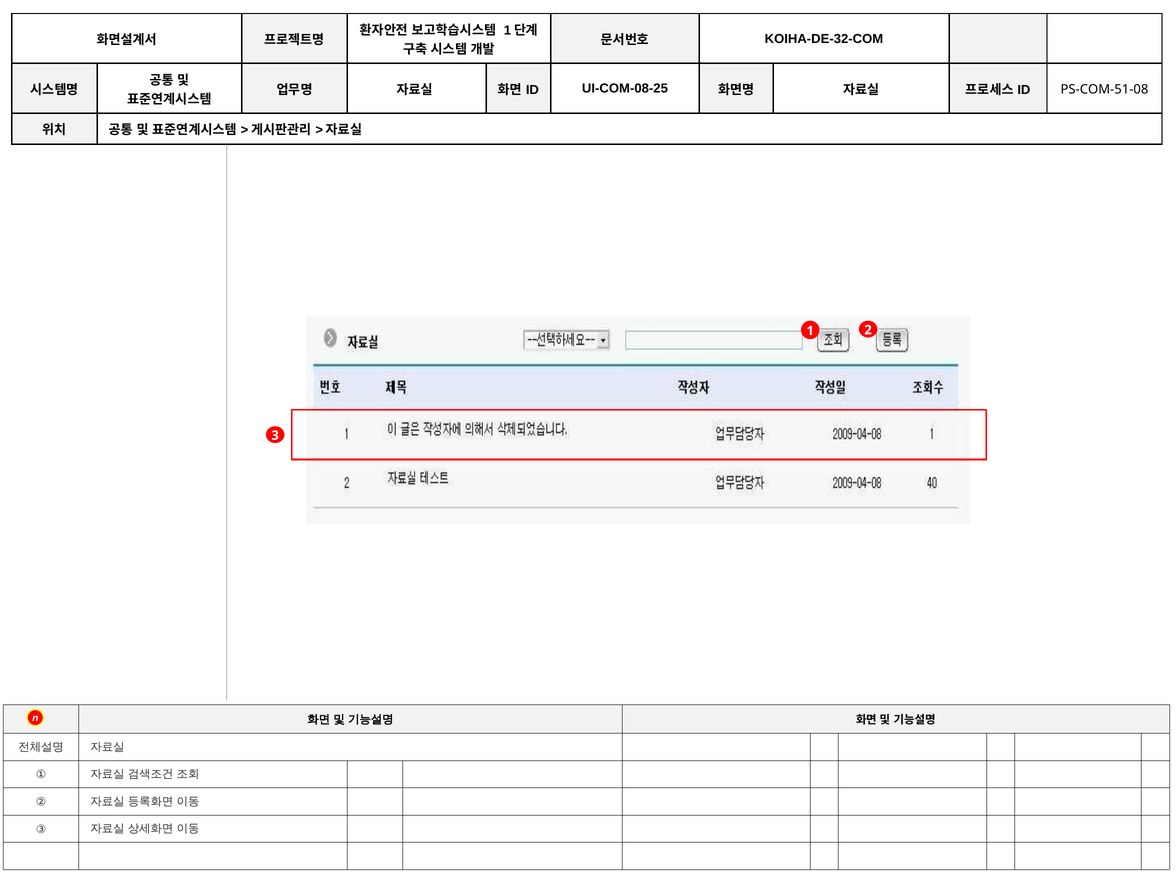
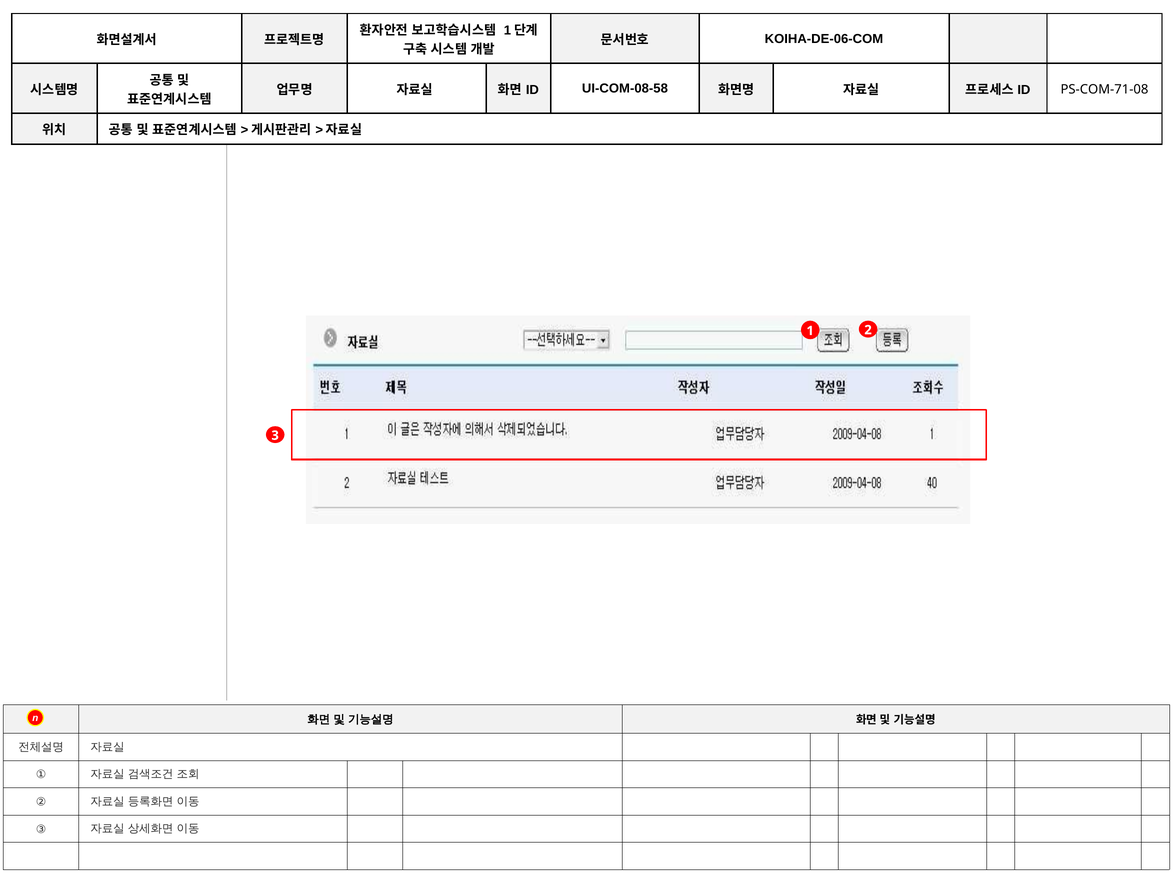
KOIHA-DE-32-COM: KOIHA-DE-32-COM -> KOIHA-DE-06-COM
UI-COM-08-25: UI-COM-08-25 -> UI-COM-08-58
PS-COM-51-08: PS-COM-51-08 -> PS-COM-71-08
